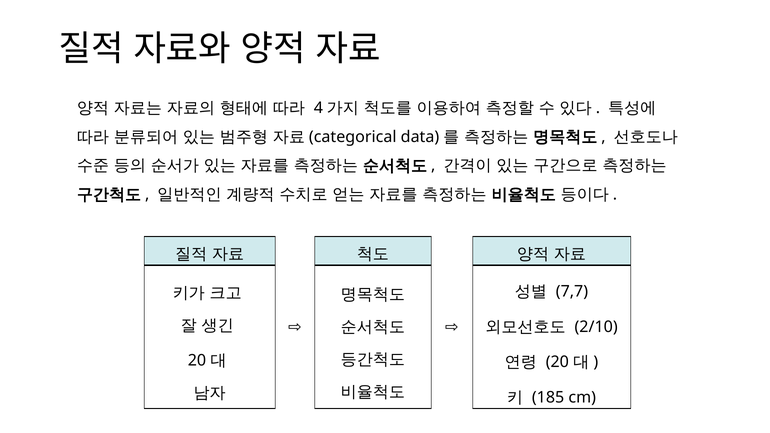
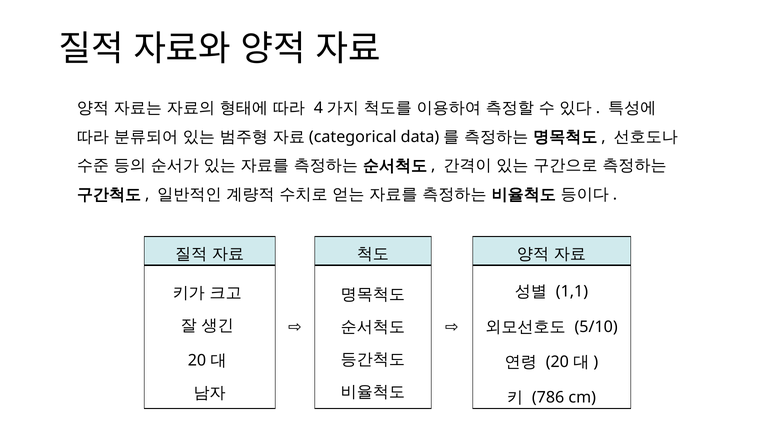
7,7: 7,7 -> 1,1
2/10: 2/10 -> 5/10
185: 185 -> 786
